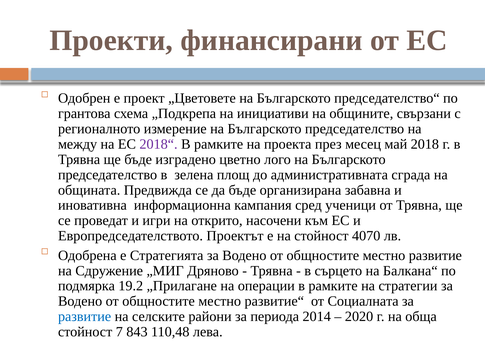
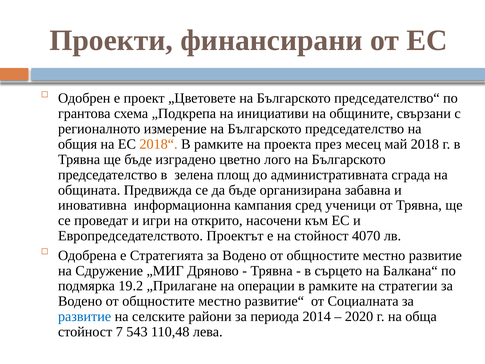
между: между -> общия
2018“ colour: purple -> orange
843: 843 -> 543
